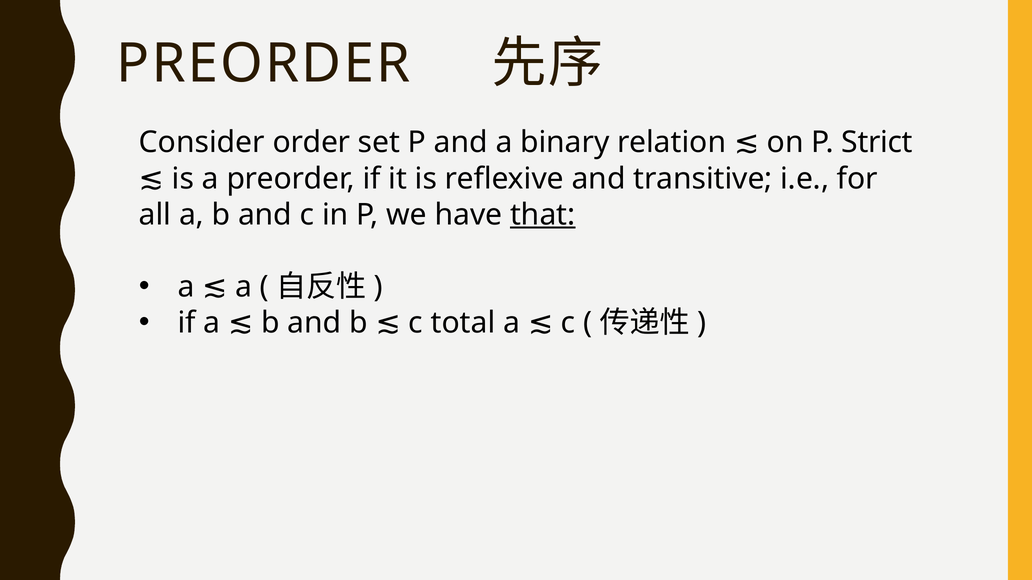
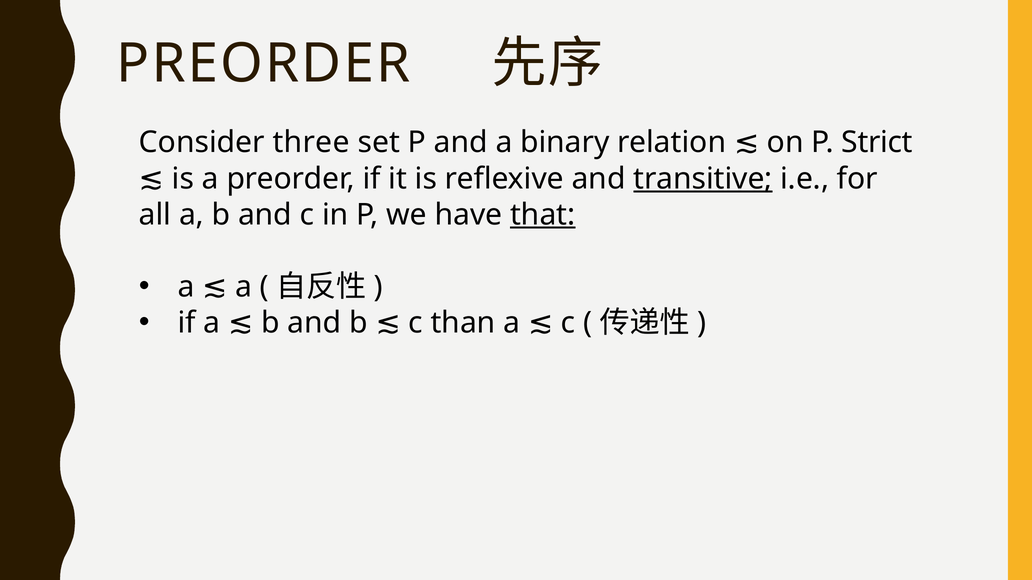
order: order -> three
transitive underline: none -> present
total: total -> than
